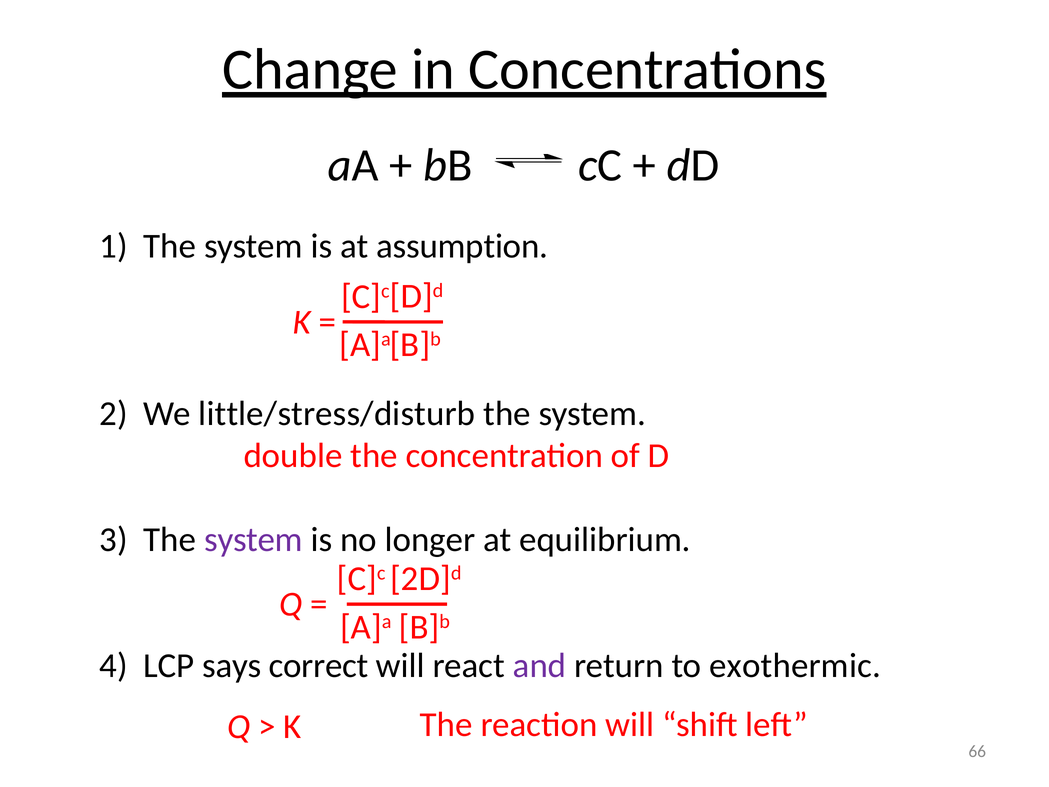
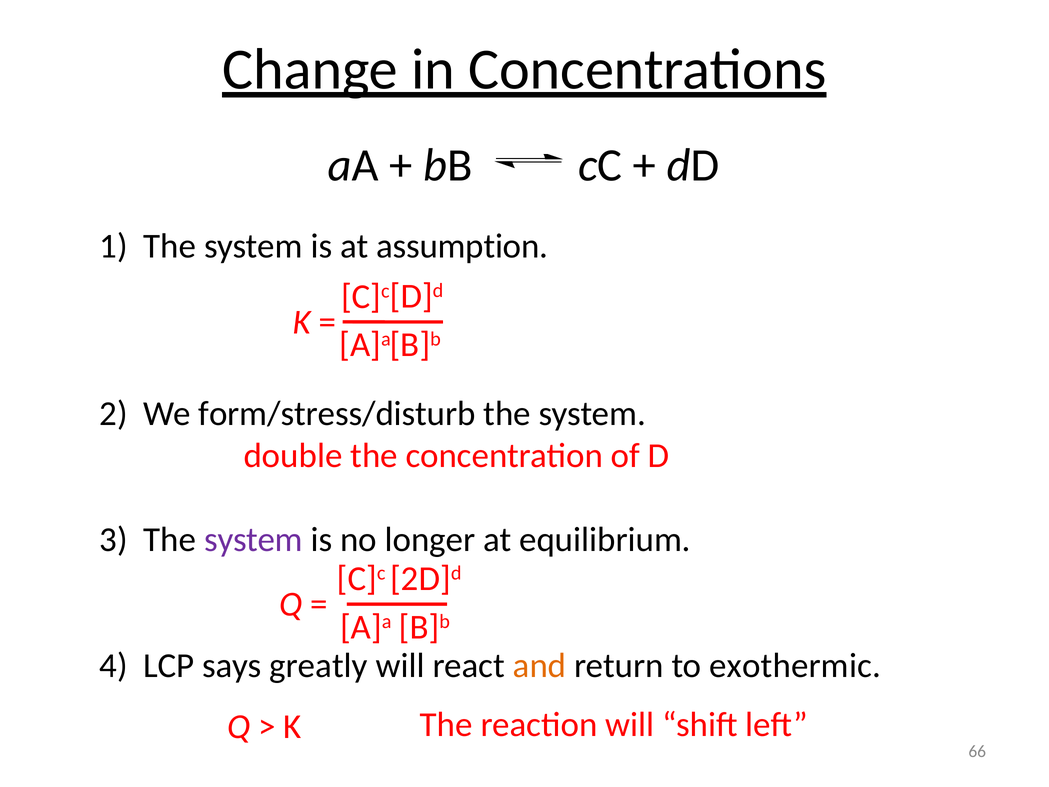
little/stress/disturb: little/stress/disturb -> form/stress/disturb
correct: correct -> greatly
and colour: purple -> orange
